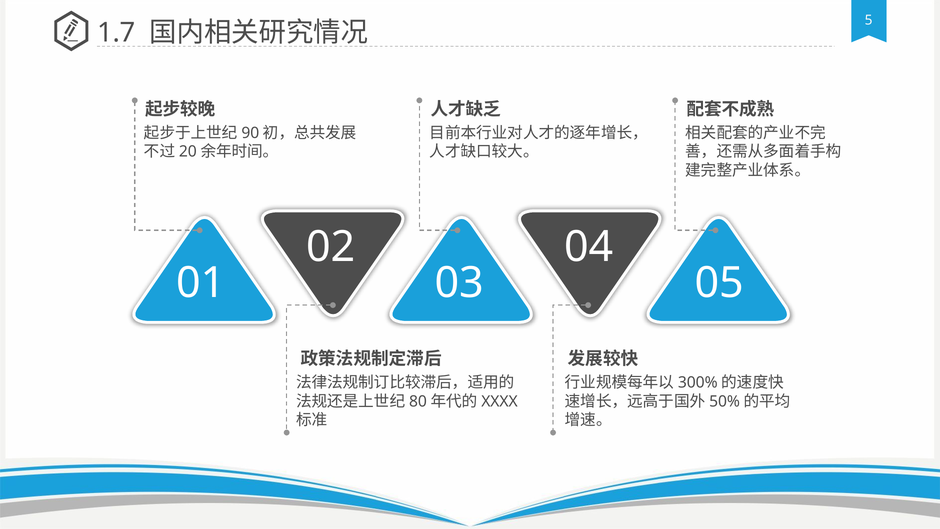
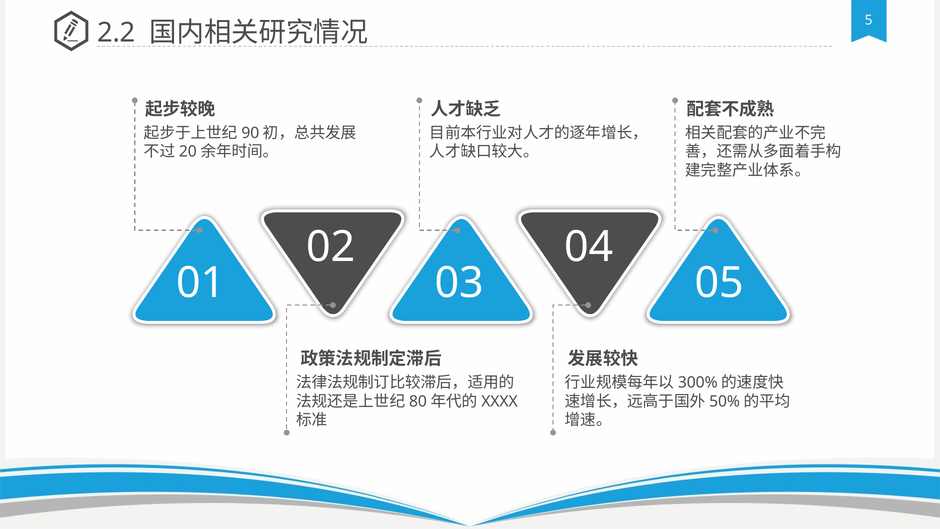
1.7: 1.7 -> 2.2
